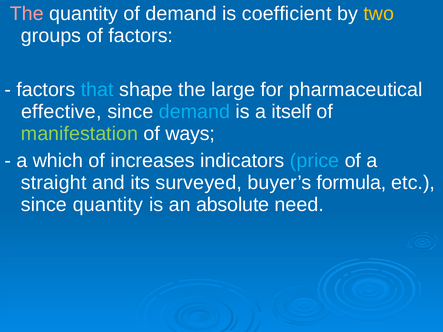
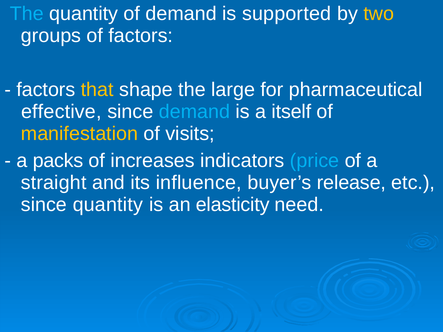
The at (27, 14) colour: pink -> light blue
coefficient: coefficient -> supported
that colour: light blue -> yellow
manifestation colour: light green -> yellow
ways: ways -> visits
which: which -> packs
surveyed: surveyed -> influence
formula: formula -> release
absolute: absolute -> elasticity
